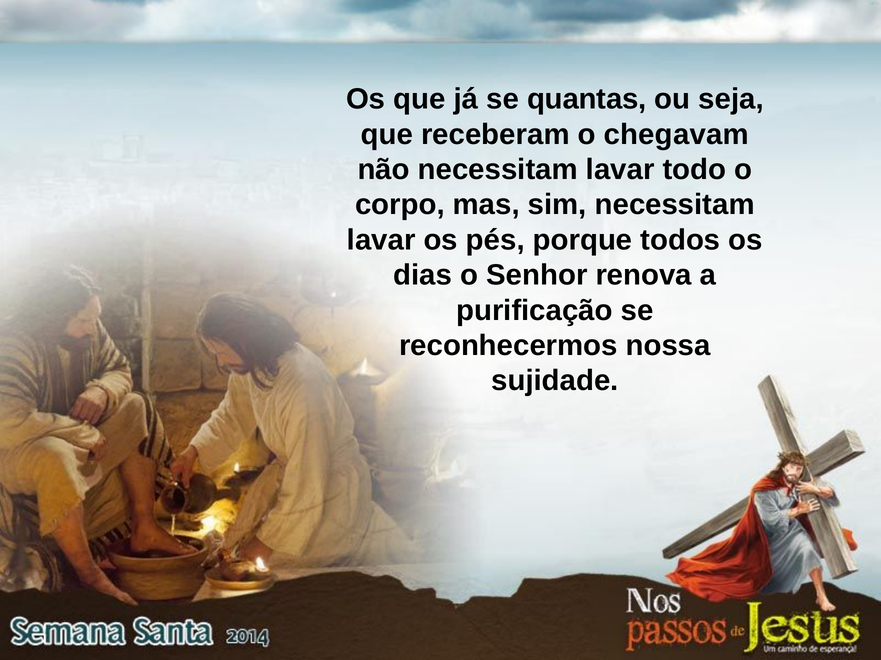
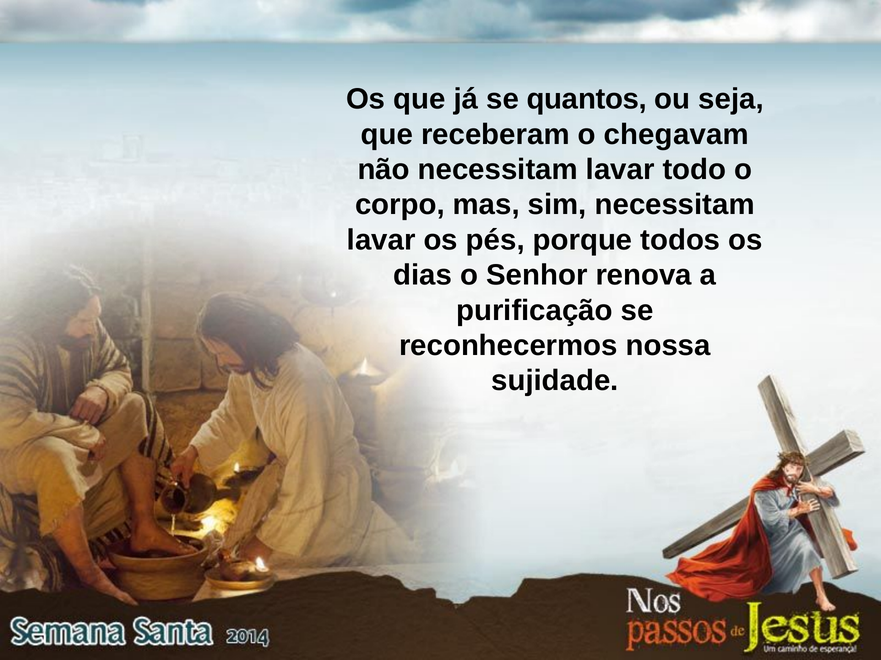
quantas: quantas -> quantos
